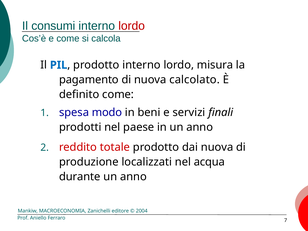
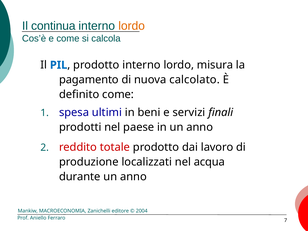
consumi: consumi -> continua
lordo at (132, 26) colour: red -> orange
modo: modo -> ultimi
dai nuova: nuova -> lavoro
